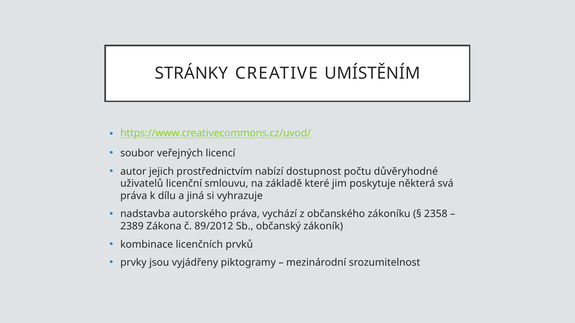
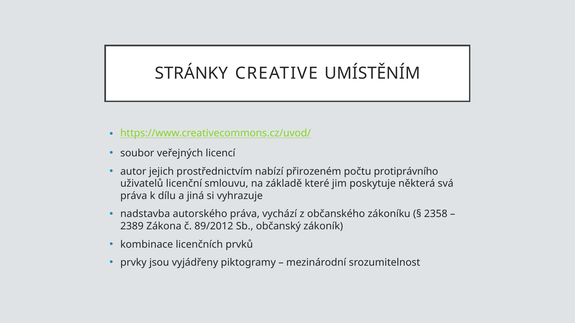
dostupnost: dostupnost -> přirozeném
důvěryhodné: důvěryhodné -> protiprávního
